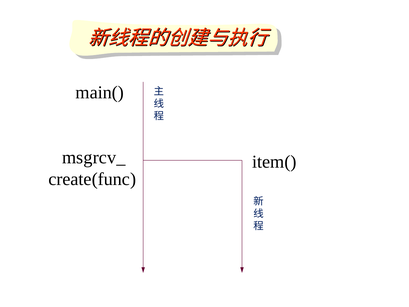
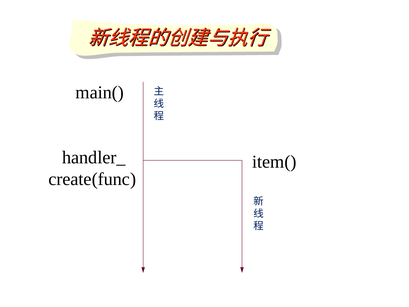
msgrcv_: msgrcv_ -> handler_
